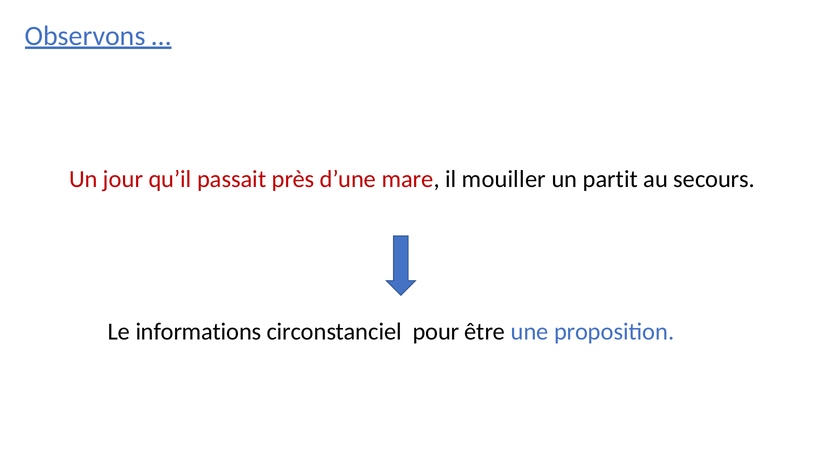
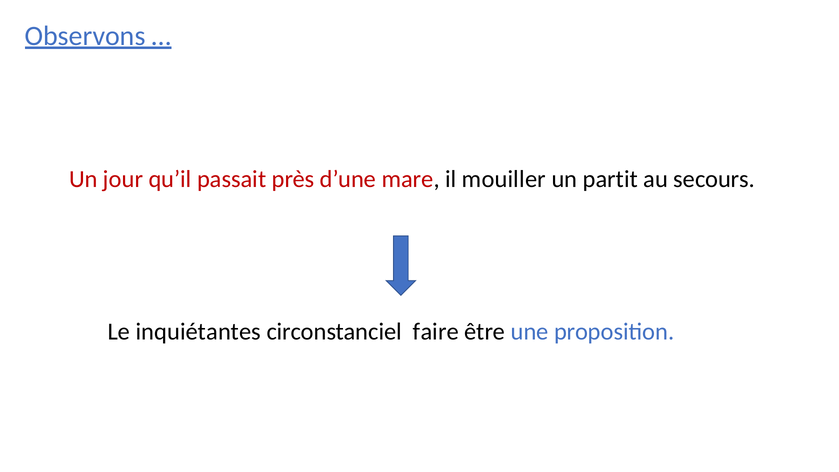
informations: informations -> inquiétantes
pour: pour -> faire
